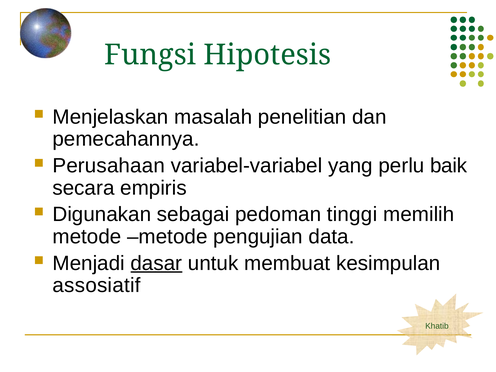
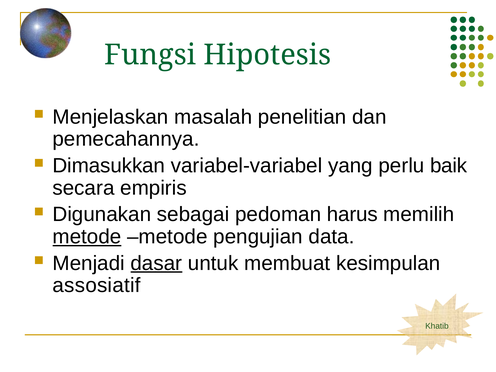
Perusahaan: Perusahaan -> Dimasukkan
tinggi: tinggi -> harus
metode at (87, 237) underline: none -> present
